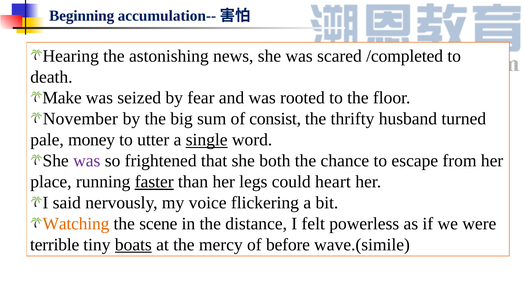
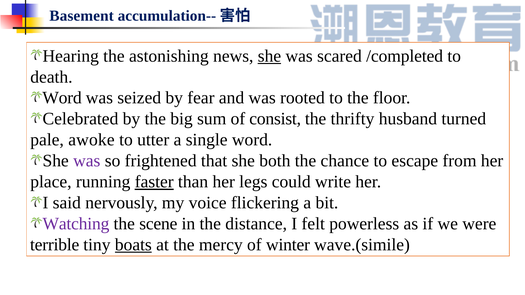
Beginning: Beginning -> Basement
she at (269, 56) underline: none -> present
Make at (62, 98): Make -> Word
November: November -> Celebrated
money: money -> awoke
single underline: present -> none
heart: heart -> write
Watching colour: orange -> purple
before: before -> winter
